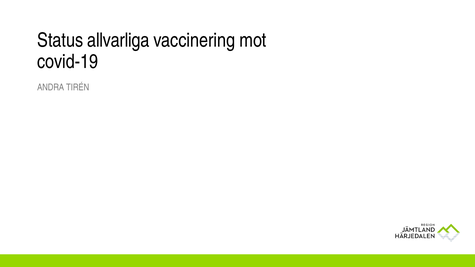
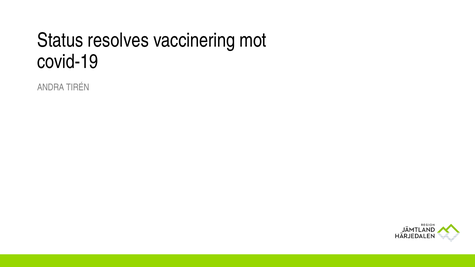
allvarliga: allvarliga -> resolves
